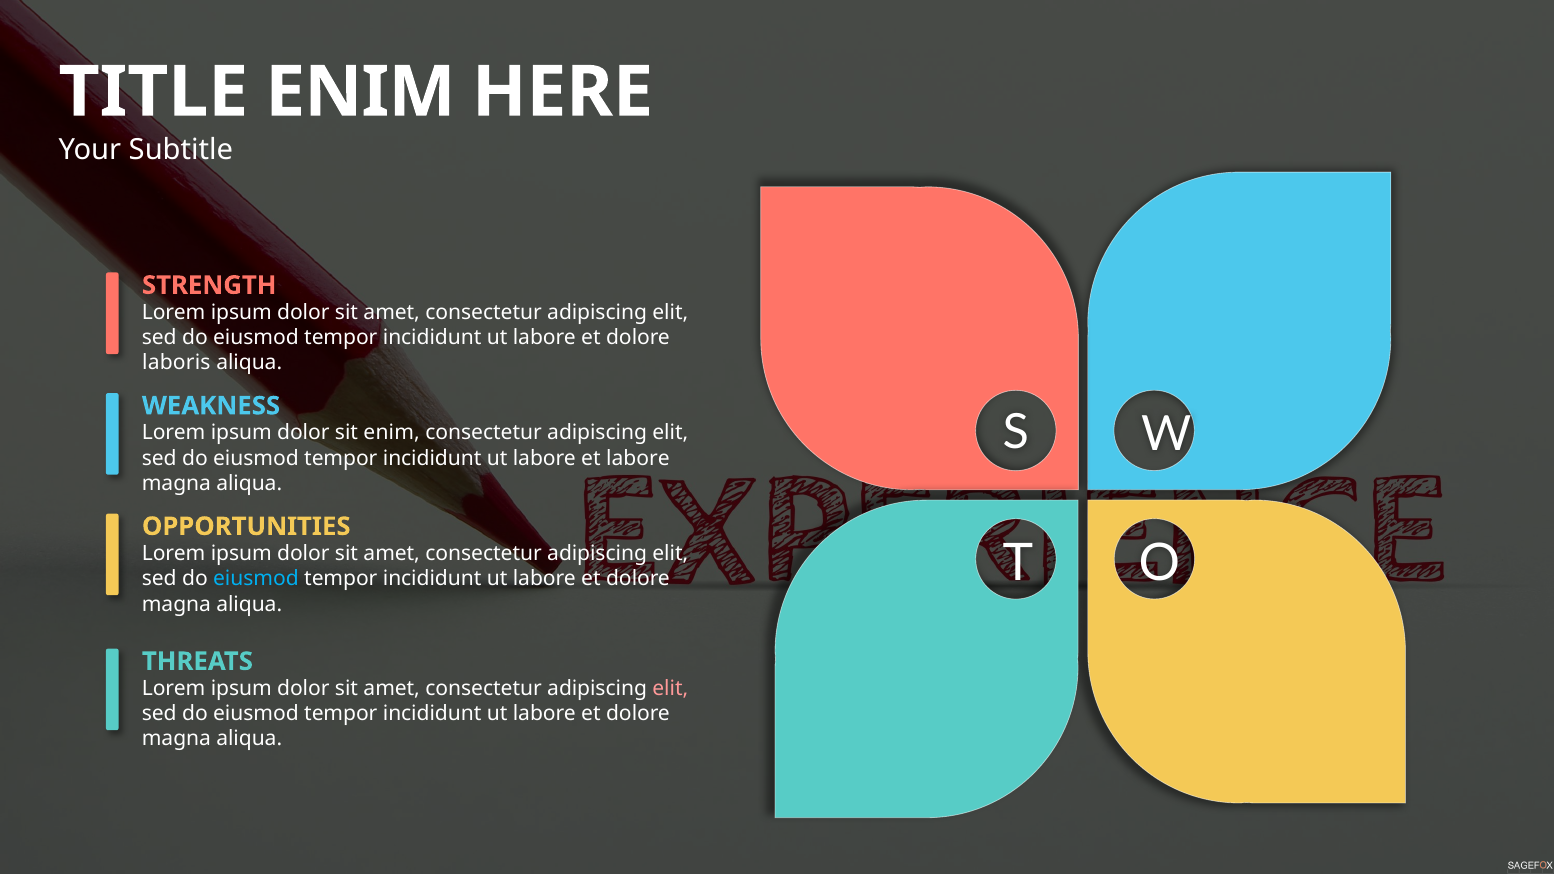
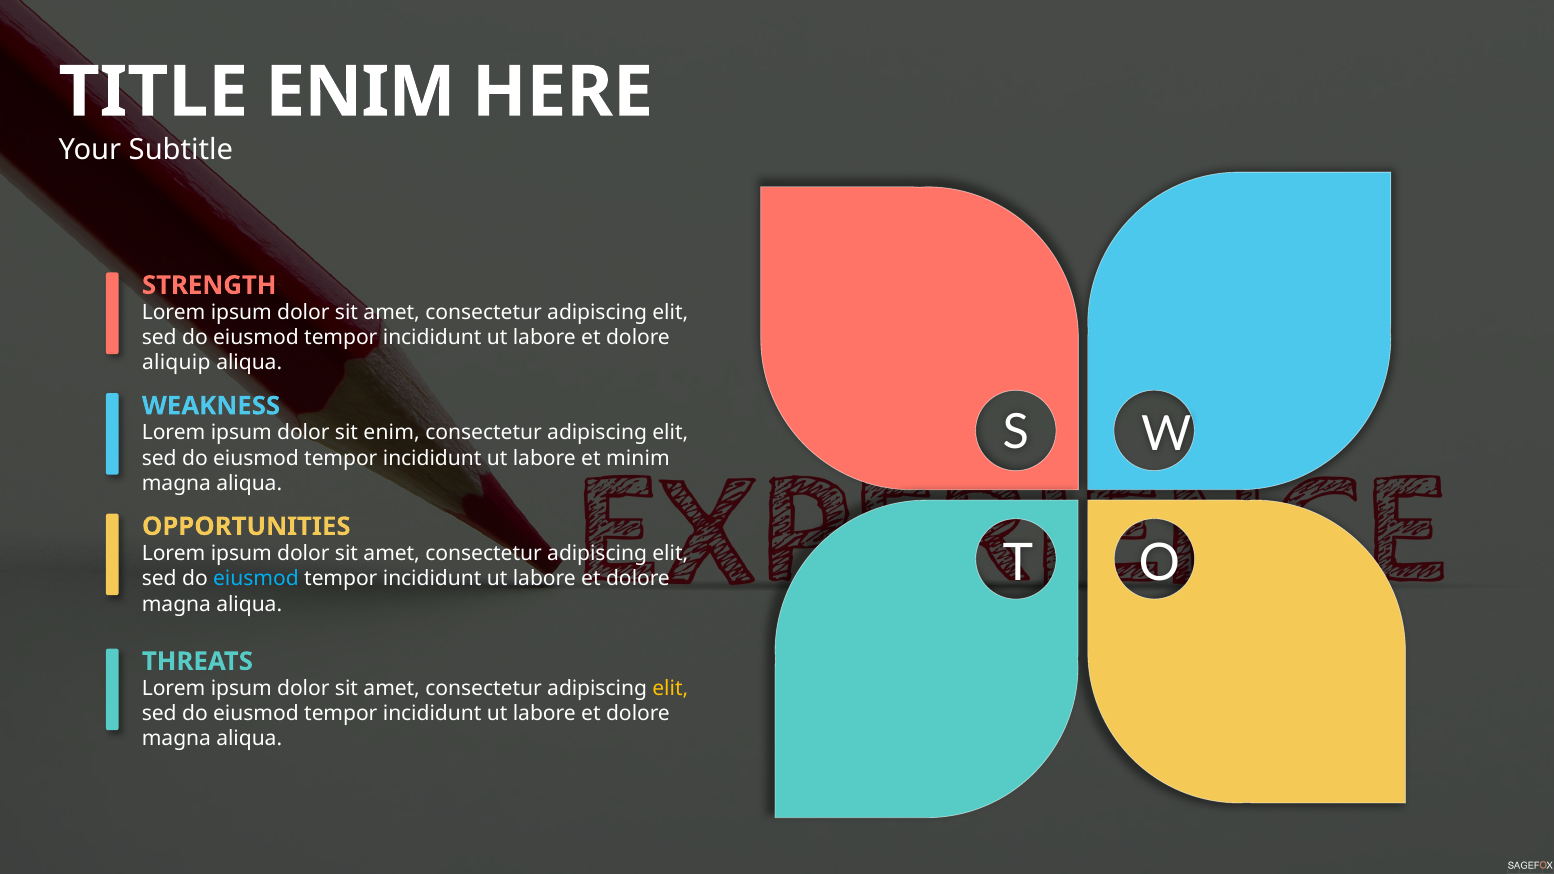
laboris: laboris -> aliquip
et labore: labore -> minim
elit at (670, 689) colour: pink -> yellow
